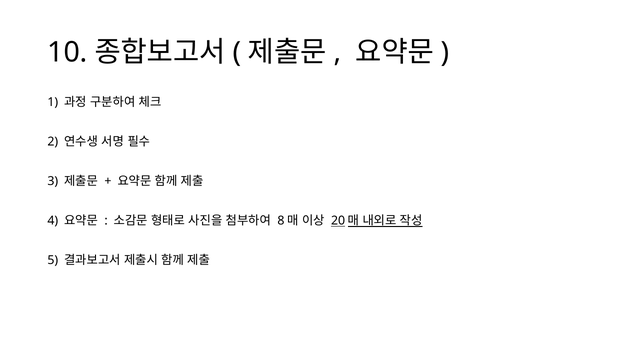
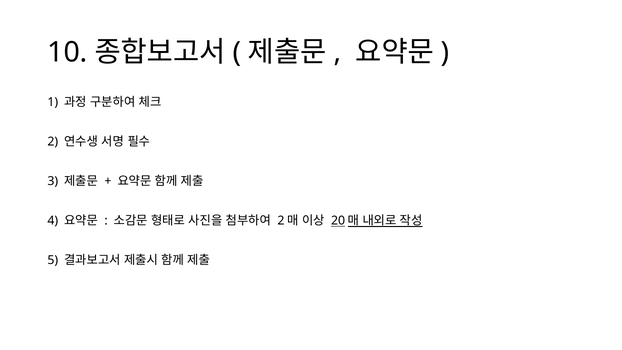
8 at (281, 221): 8 -> 2
